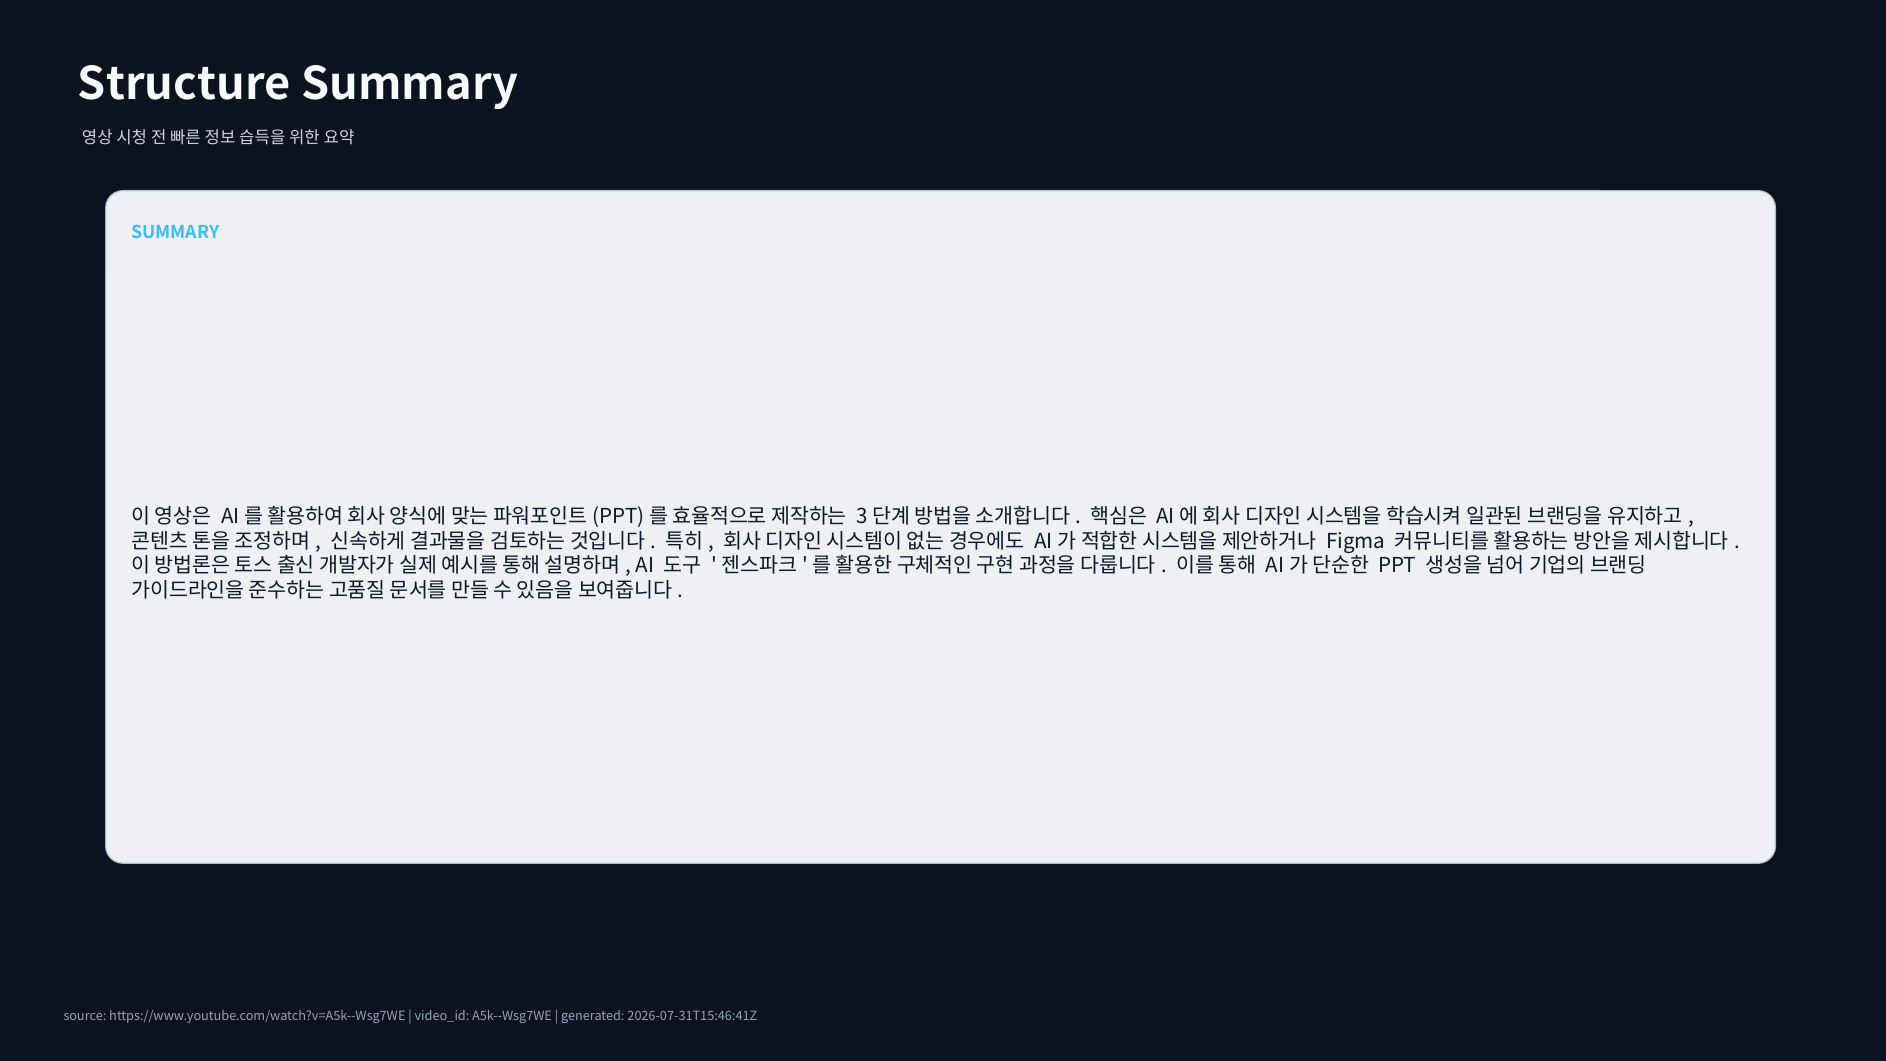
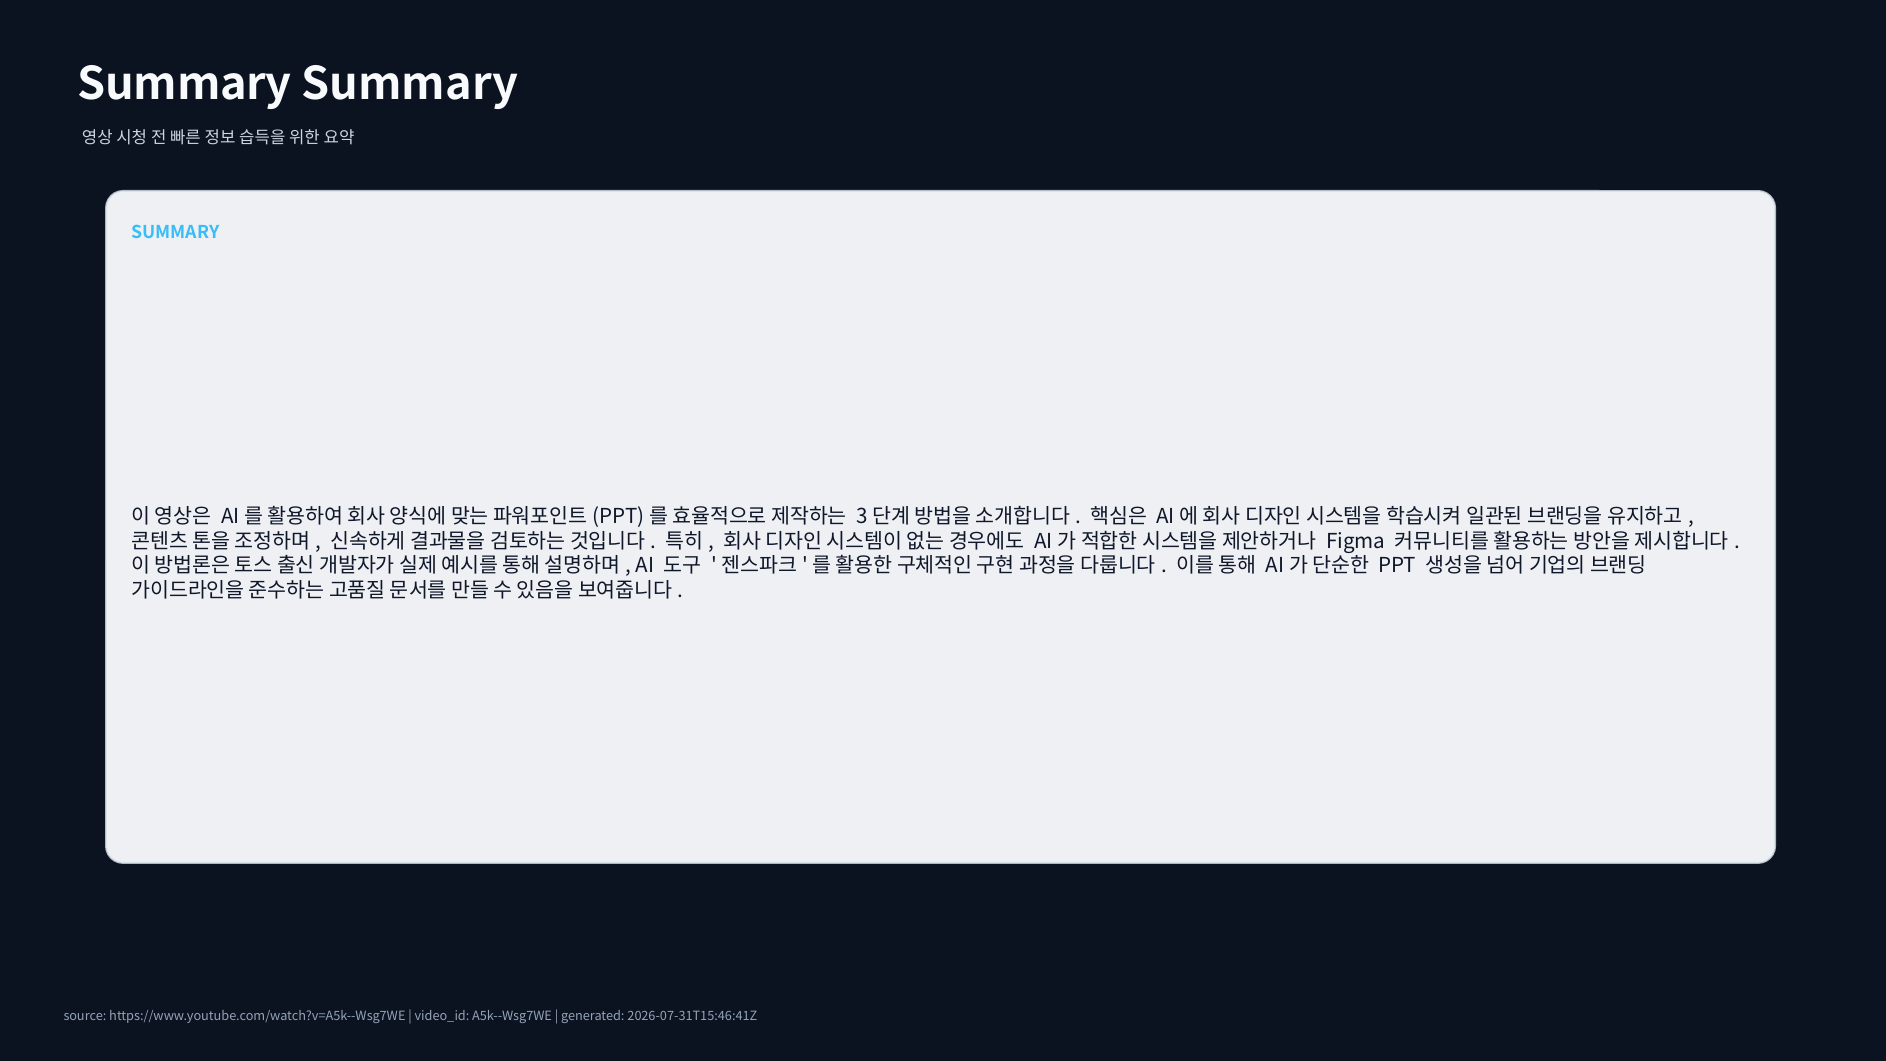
Structure at (184, 84): Structure -> Summary
